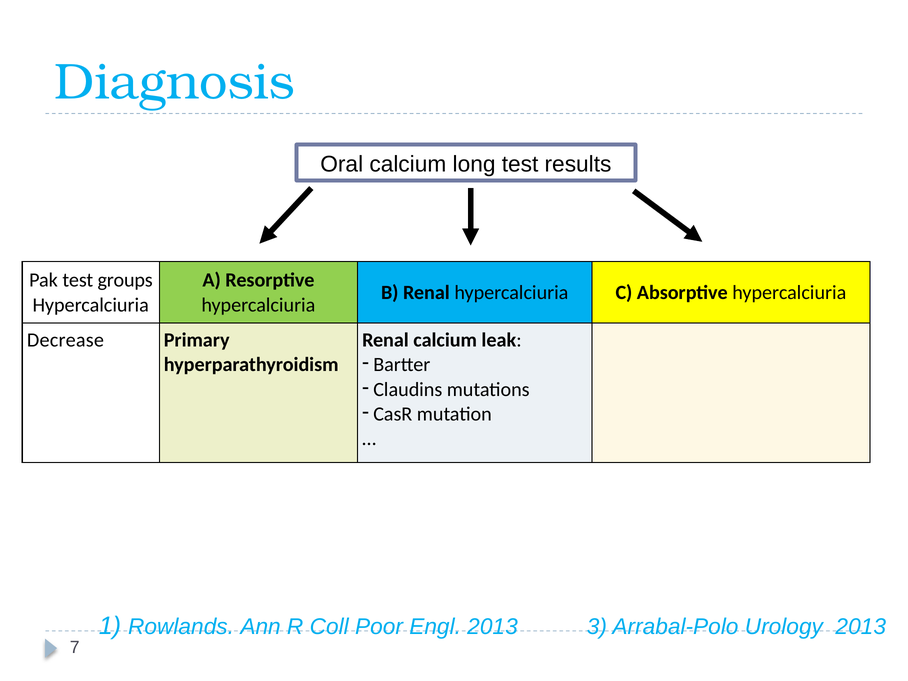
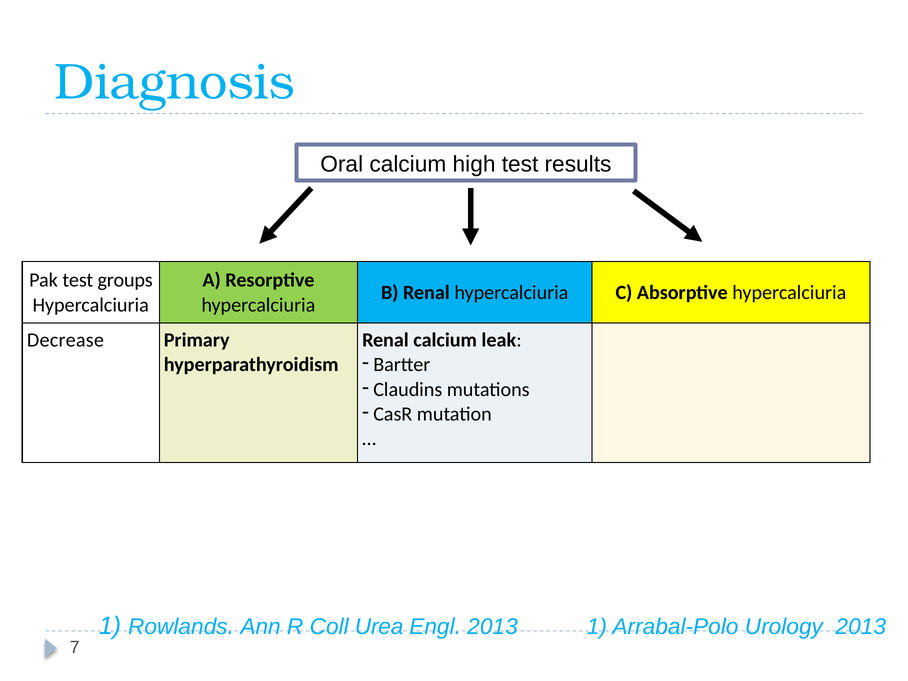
long: long -> high
Poor: Poor -> Urea
2013 3: 3 -> 1
